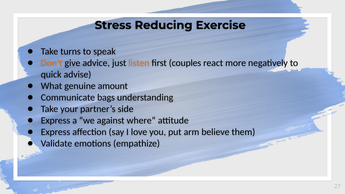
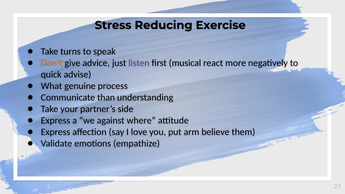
listen colour: orange -> purple
couples: couples -> musical
amount: amount -> process
bags: bags -> than
